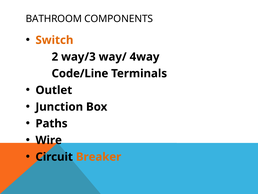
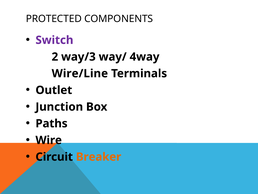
BATHROOM: BATHROOM -> PROTECTED
Switch colour: orange -> purple
Code/Line: Code/Line -> Wire/Line
